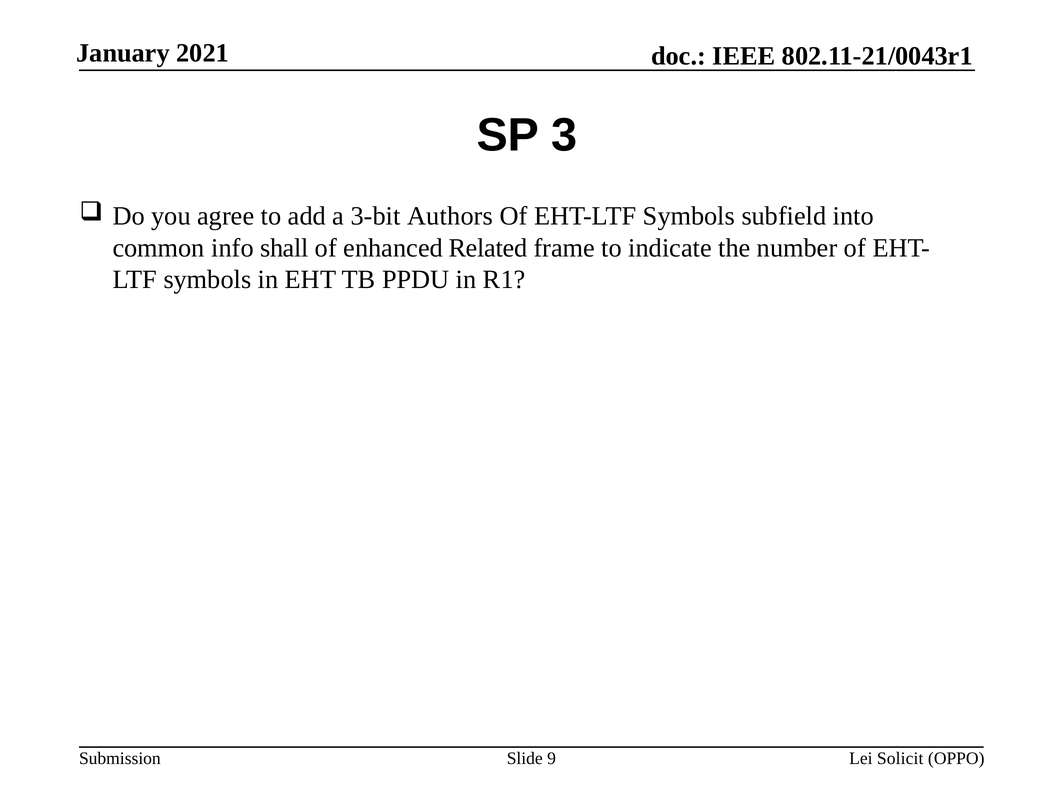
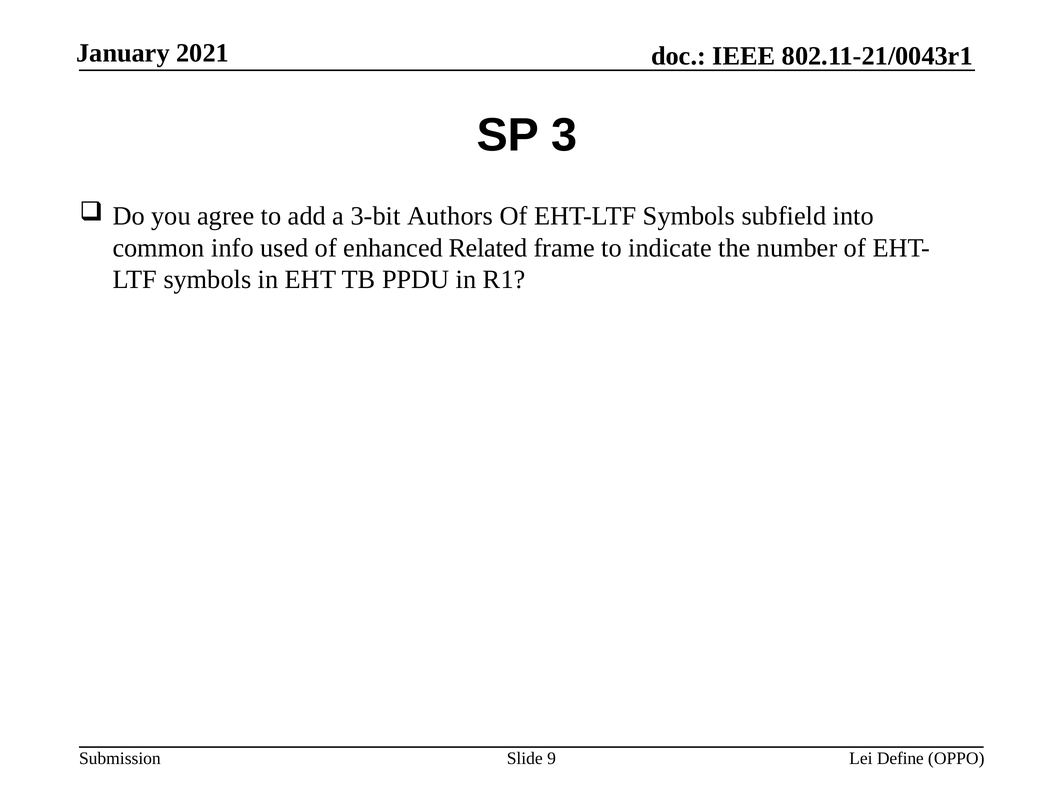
shall: shall -> used
Solicit: Solicit -> Define
